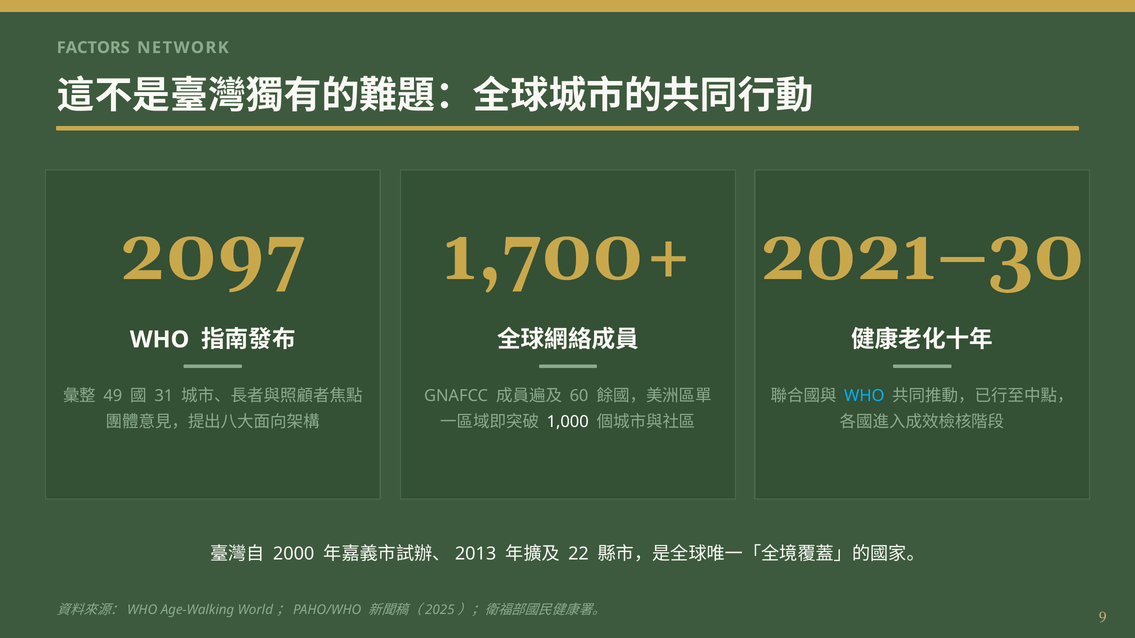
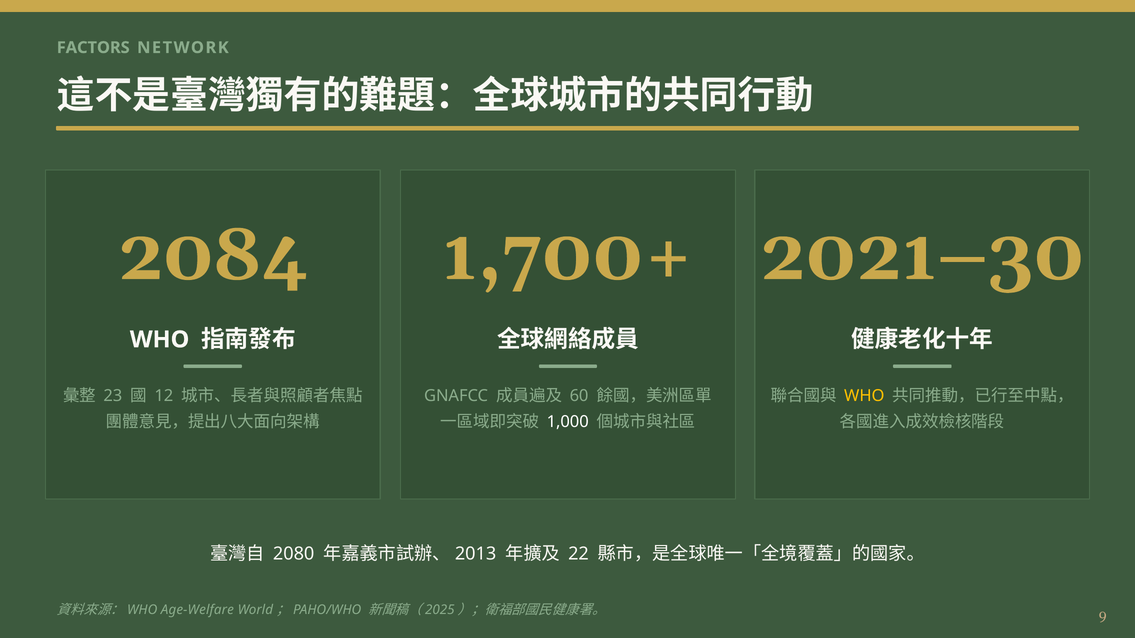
2097: 2097 -> 2084
49: 49 -> 23
31: 31 -> 12
WHO at (864, 396) colour: light blue -> yellow
2000: 2000 -> 2080
Age-Walking: Age-Walking -> Age-Welfare
